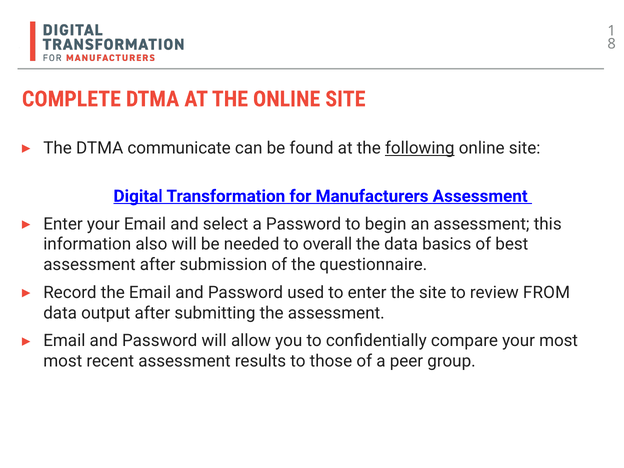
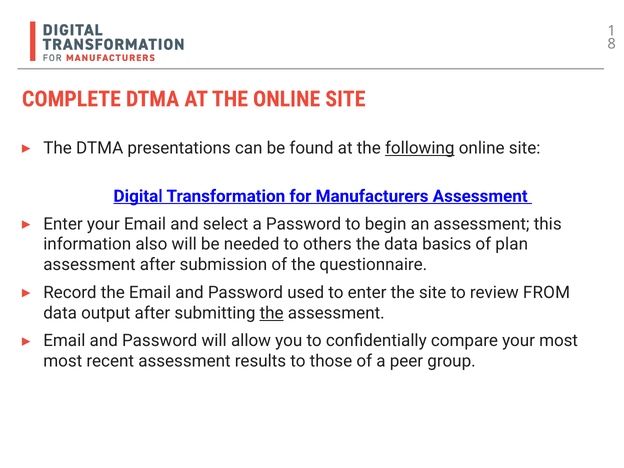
communicate: communicate -> presentations
overall: overall -> others
best: best -> plan
the at (272, 313) underline: none -> present
